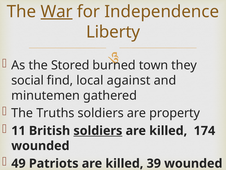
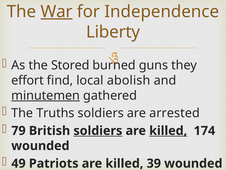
town: town -> guns
social: social -> effort
against: against -> abolish
minutemen underline: none -> present
property: property -> arrested
11: 11 -> 79
killed at (168, 130) underline: none -> present
